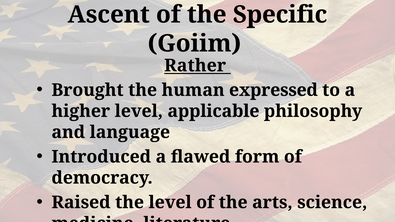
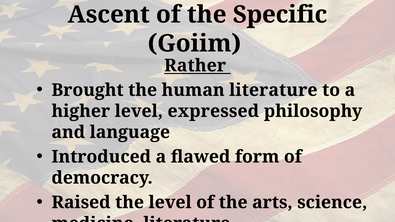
human expressed: expressed -> literature
applicable: applicable -> expressed
